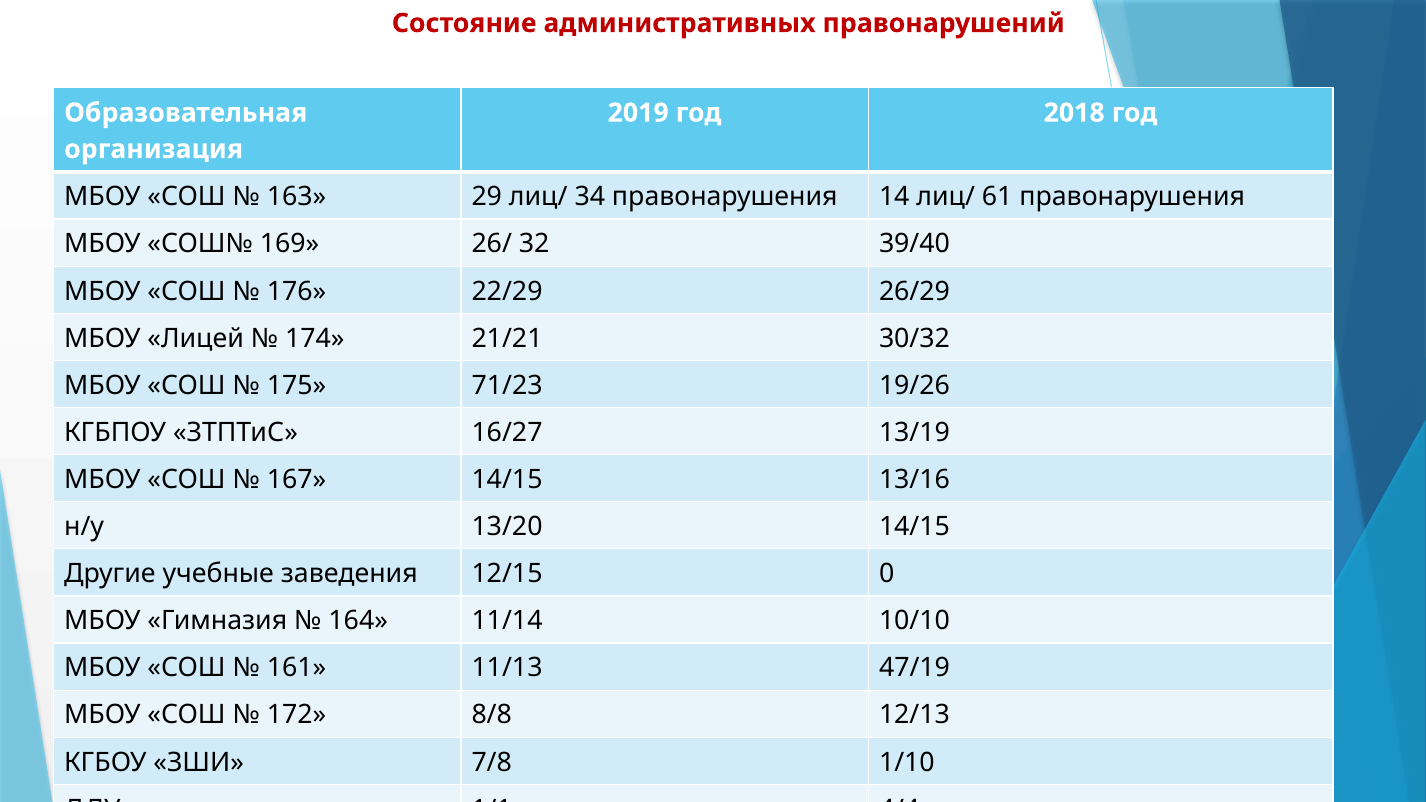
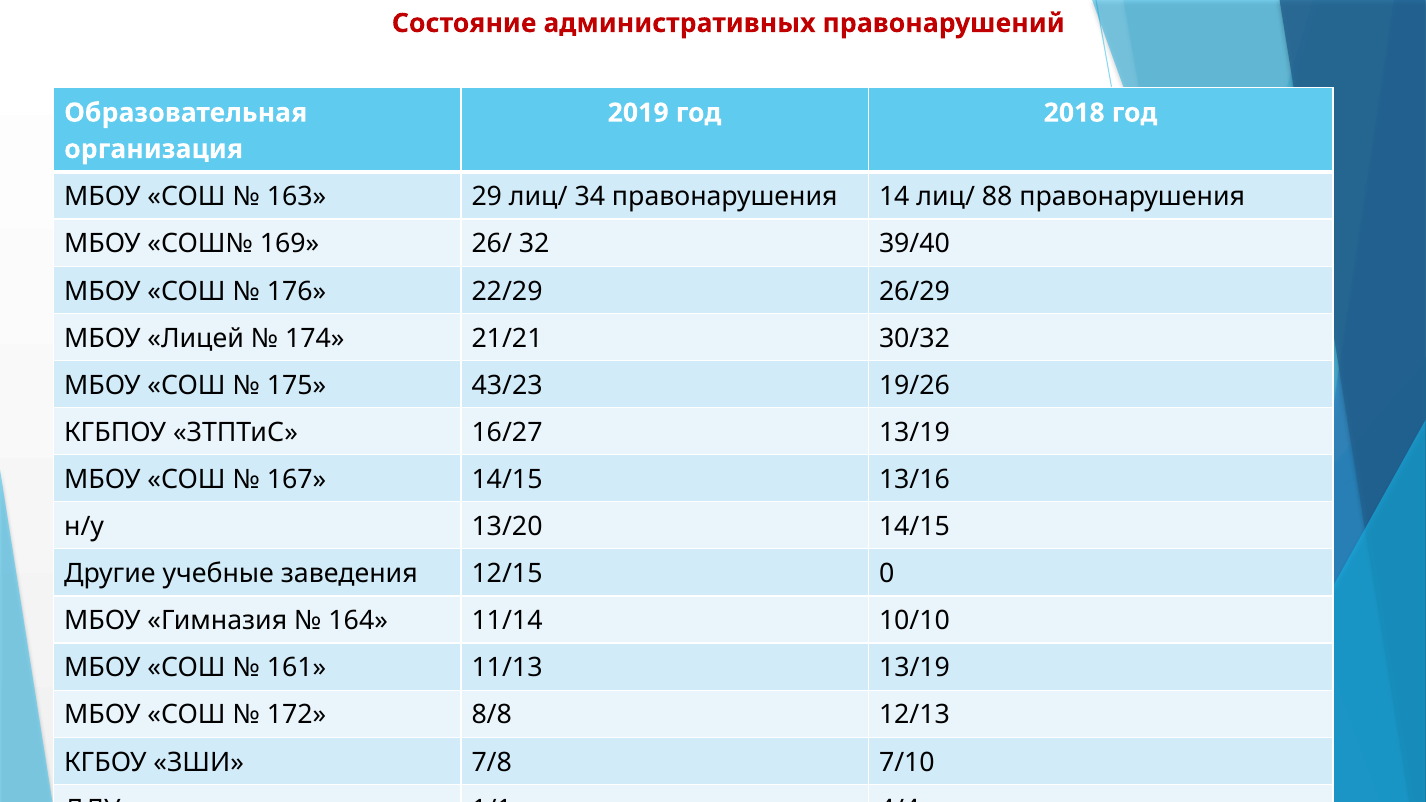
61: 61 -> 88
71/23: 71/23 -> 43/23
11/13 47/19: 47/19 -> 13/19
1/10: 1/10 -> 7/10
